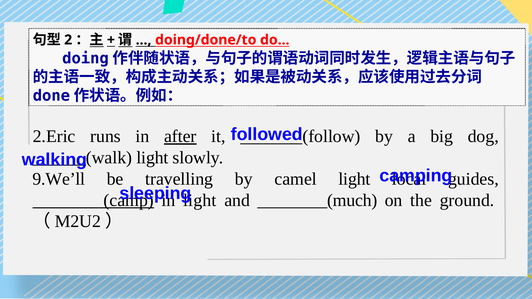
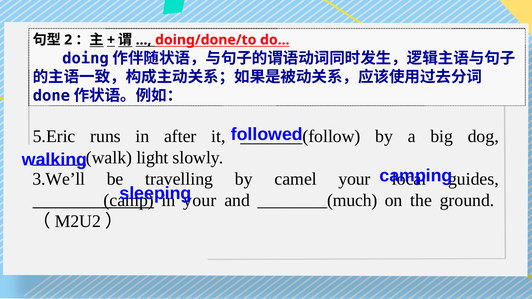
2.Eric: 2.Eric -> 5.Eric
after underline: present -> none
9.We’ll: 9.We’ll -> 3.We’ll
camel light: light -> your
light at (200, 200): light -> your
